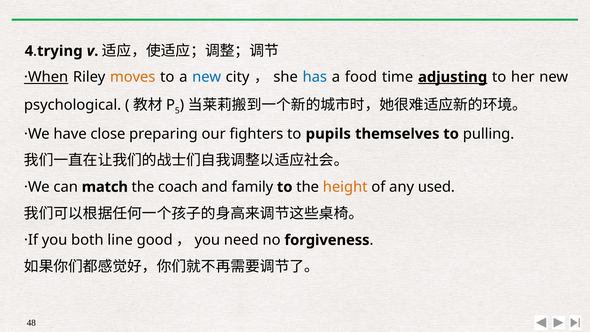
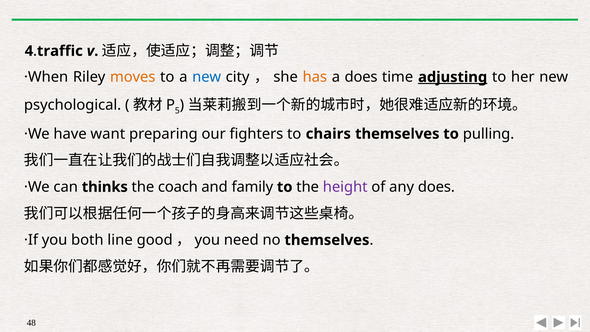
trying: trying -> traffic
·When underline: present -> none
has colour: blue -> orange
a food: food -> does
close: close -> want
pupils: pupils -> chairs
match: match -> thinks
height colour: orange -> purple
any used: used -> does
no forgiveness: forgiveness -> themselves
